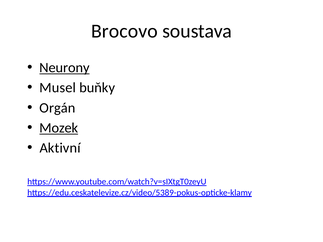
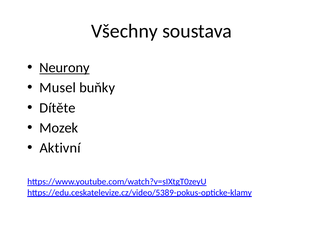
Brocovo: Brocovo -> Všechny
Orgán: Orgán -> Dítěte
Mozek underline: present -> none
